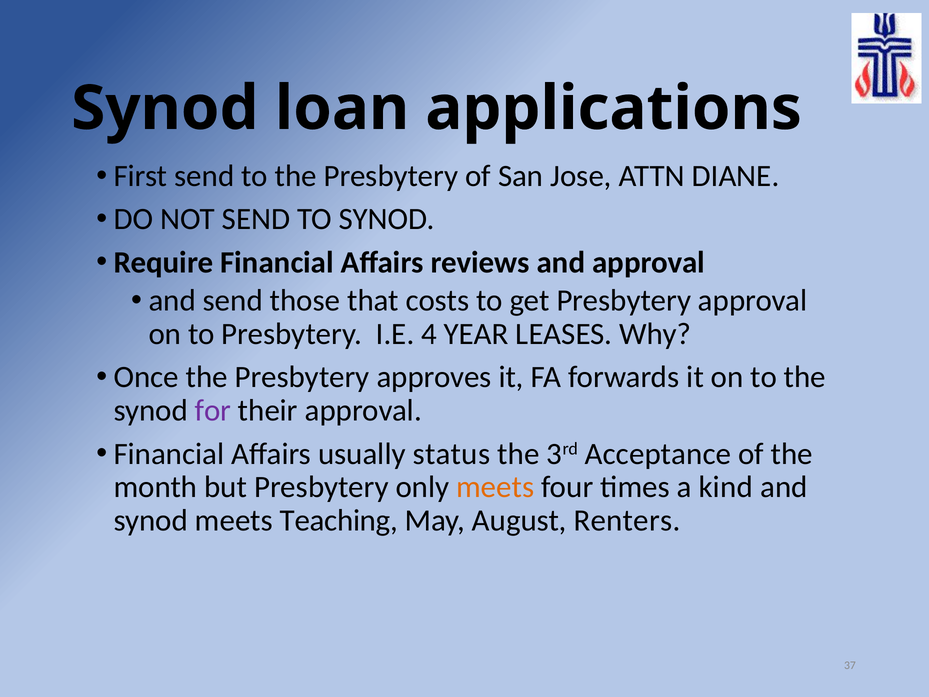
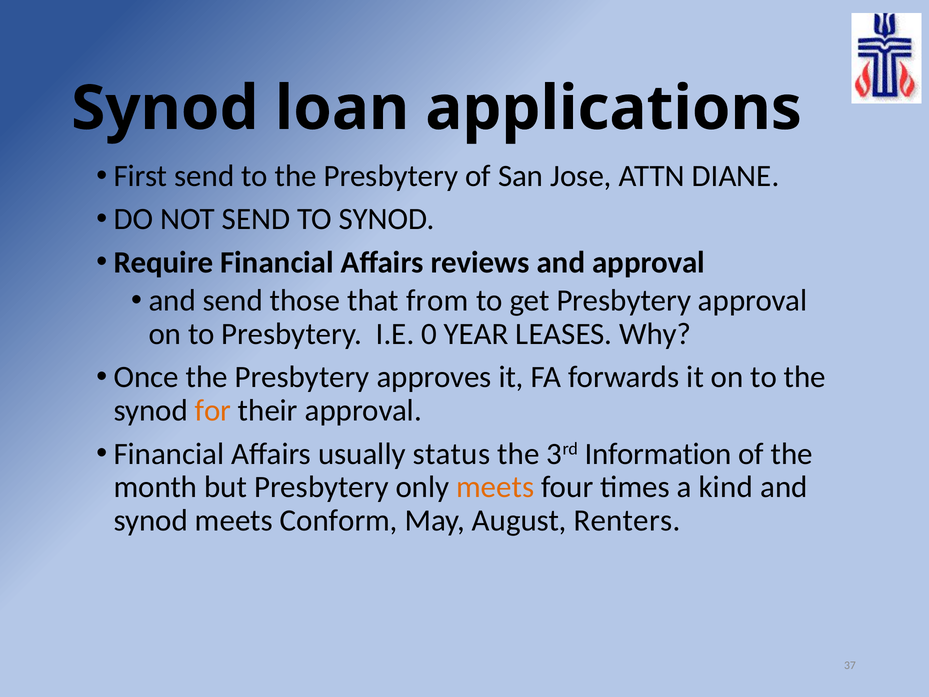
costs: costs -> from
4: 4 -> 0
for colour: purple -> orange
Acceptance: Acceptance -> Information
Teaching: Teaching -> Conform
